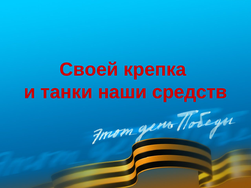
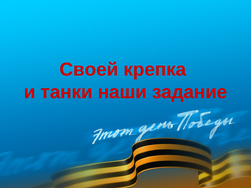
средств: средств -> задание
